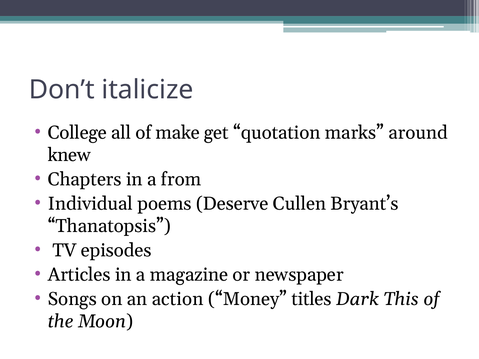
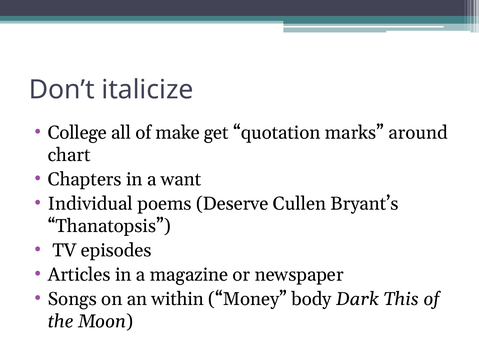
knew: knew -> chart
from: from -> want
action: action -> within
titles: titles -> body
